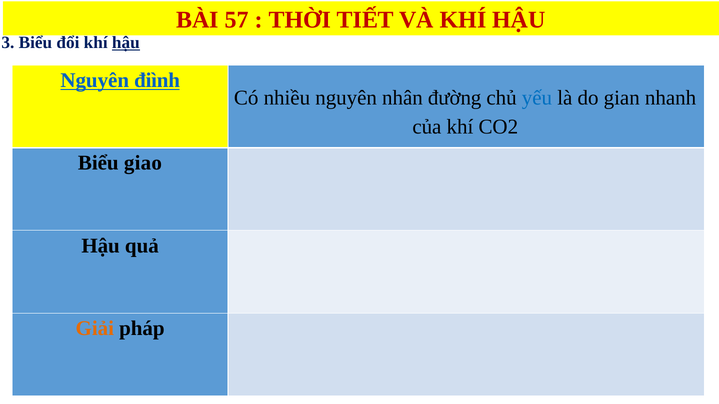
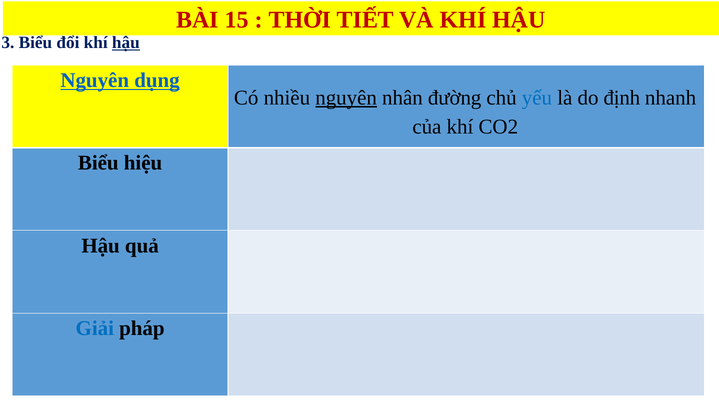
57: 57 -> 15
điình: điình -> dụng
nguyên at (346, 98) underline: none -> present
gian: gian -> định
giao: giao -> hiệu
Giải colour: orange -> blue
